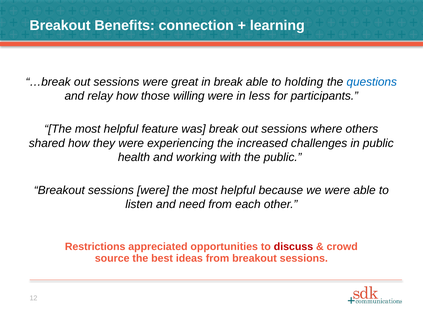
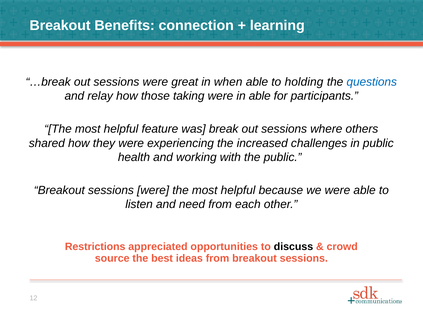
in break: break -> when
willing: willing -> taking
in less: less -> able
discuss colour: red -> black
